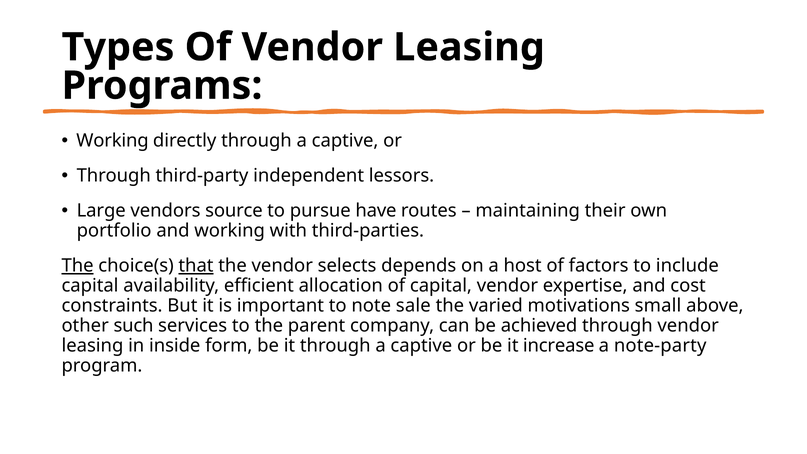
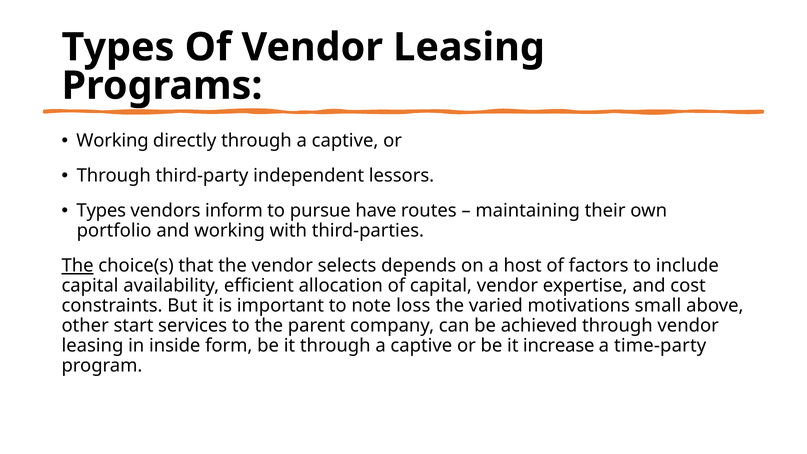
Large at (101, 211): Large -> Types
source: source -> inform
that underline: present -> none
sale: sale -> loss
such: such -> start
note-party: note-party -> time-party
